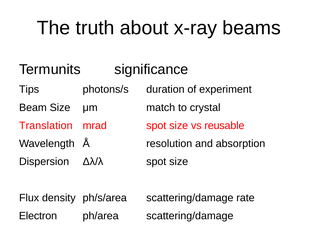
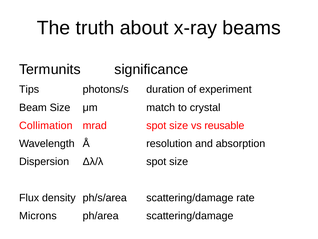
Translation: Translation -> Collimation
Electron: Electron -> Microns
